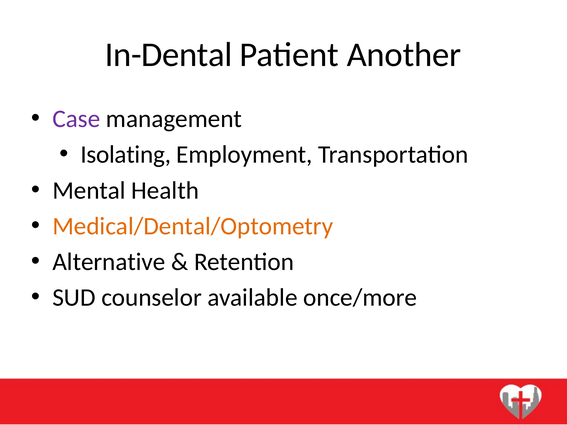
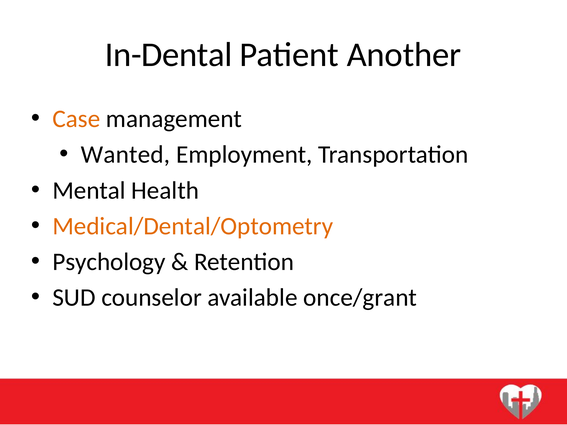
Case colour: purple -> orange
Isolating: Isolating -> Wanted
Alternative: Alternative -> Psychology
once/more: once/more -> once/grant
